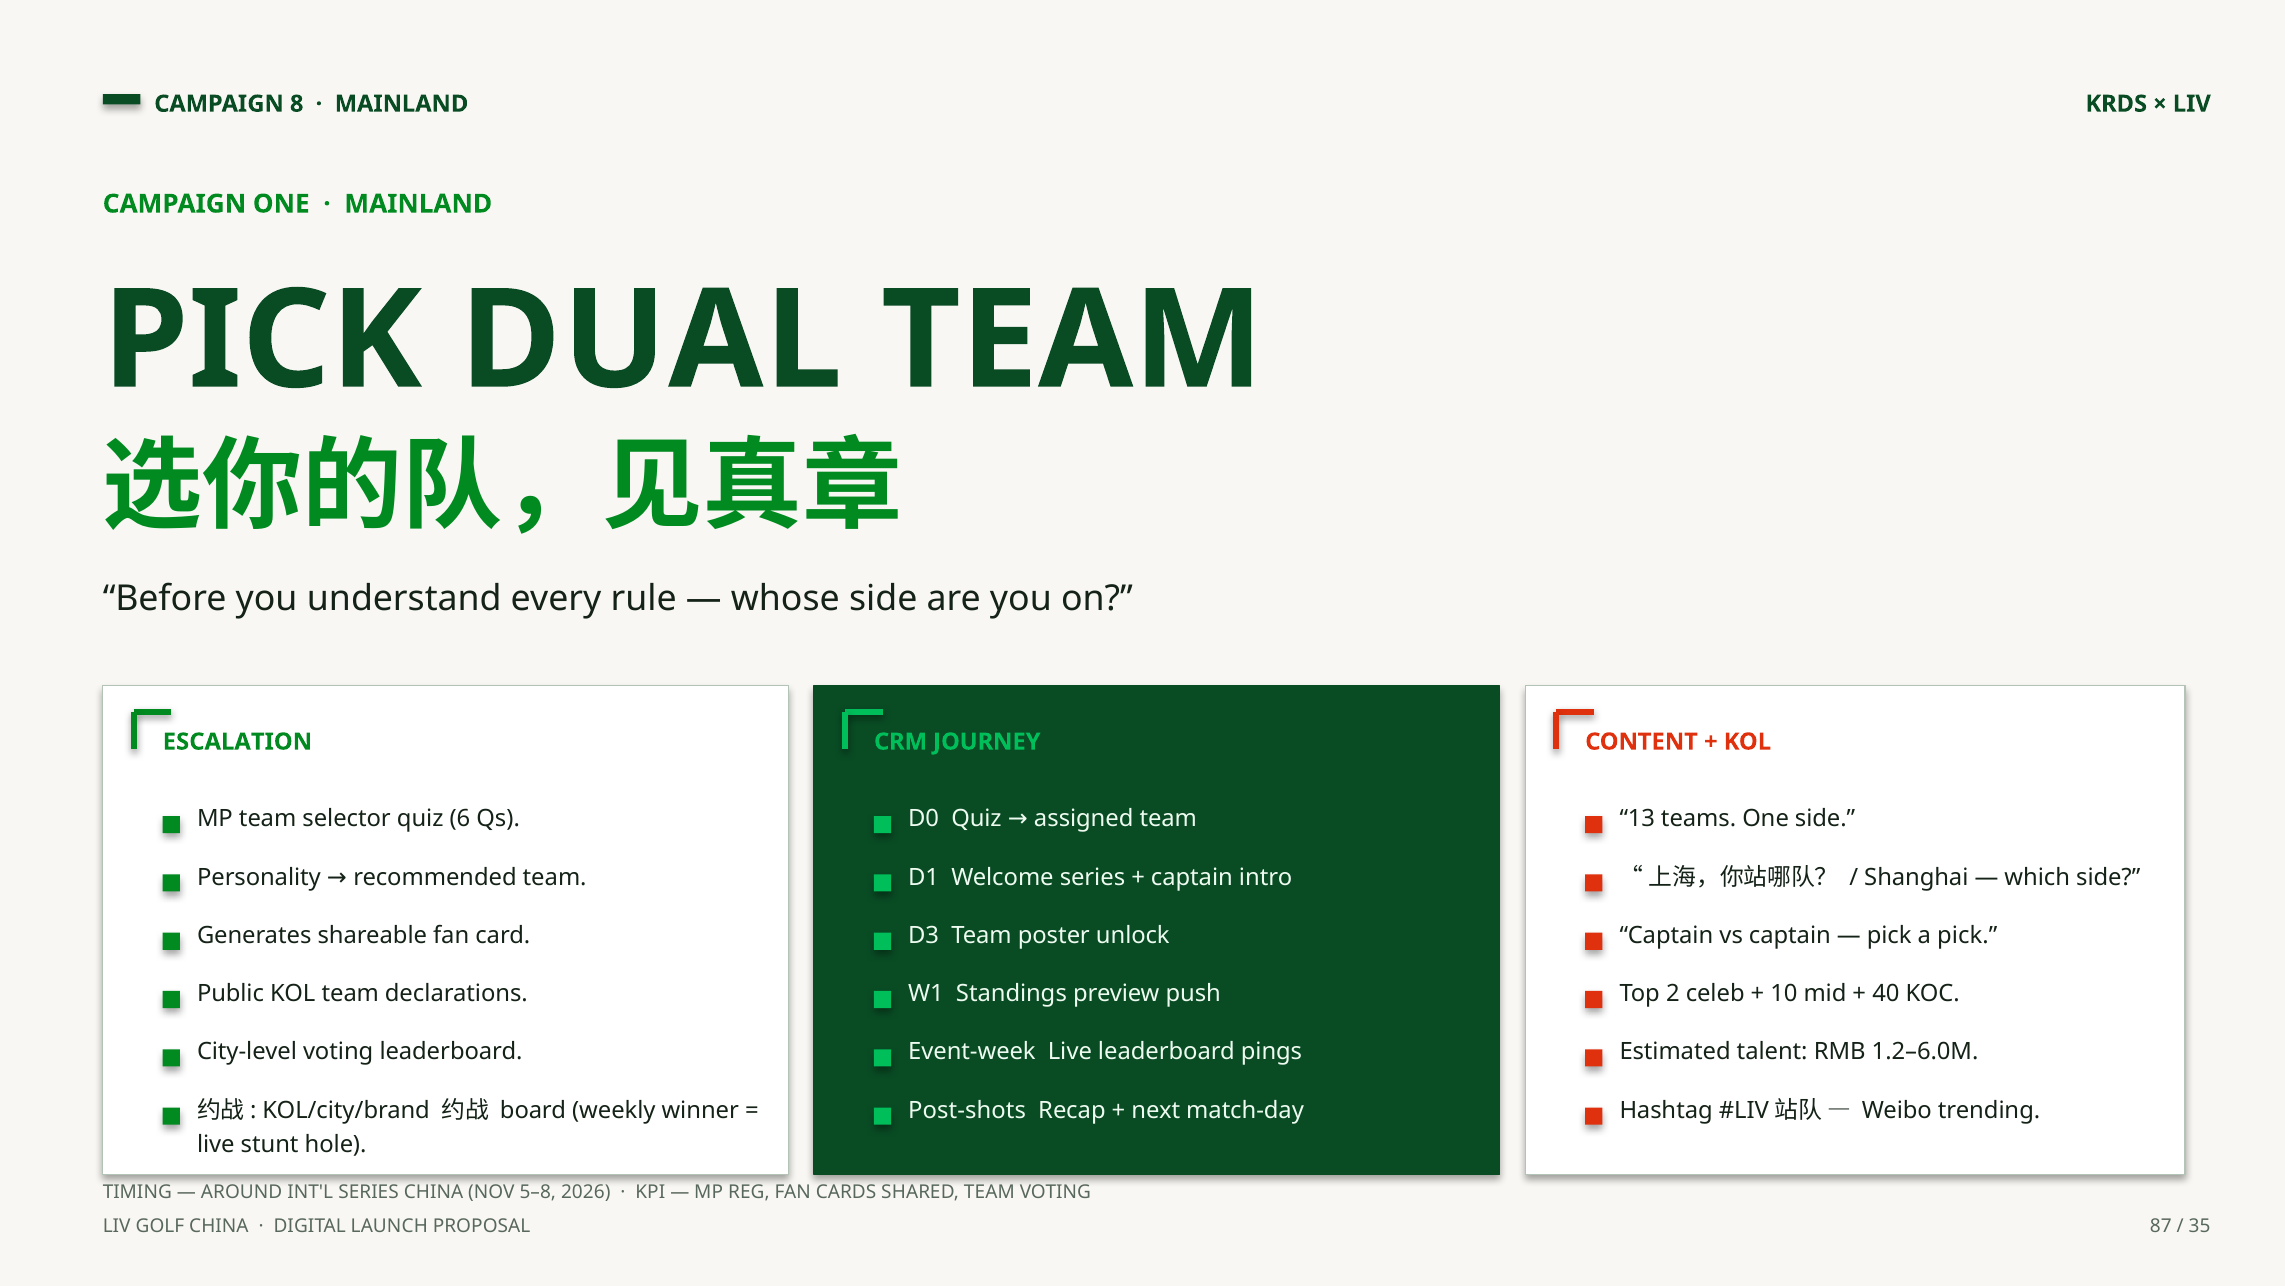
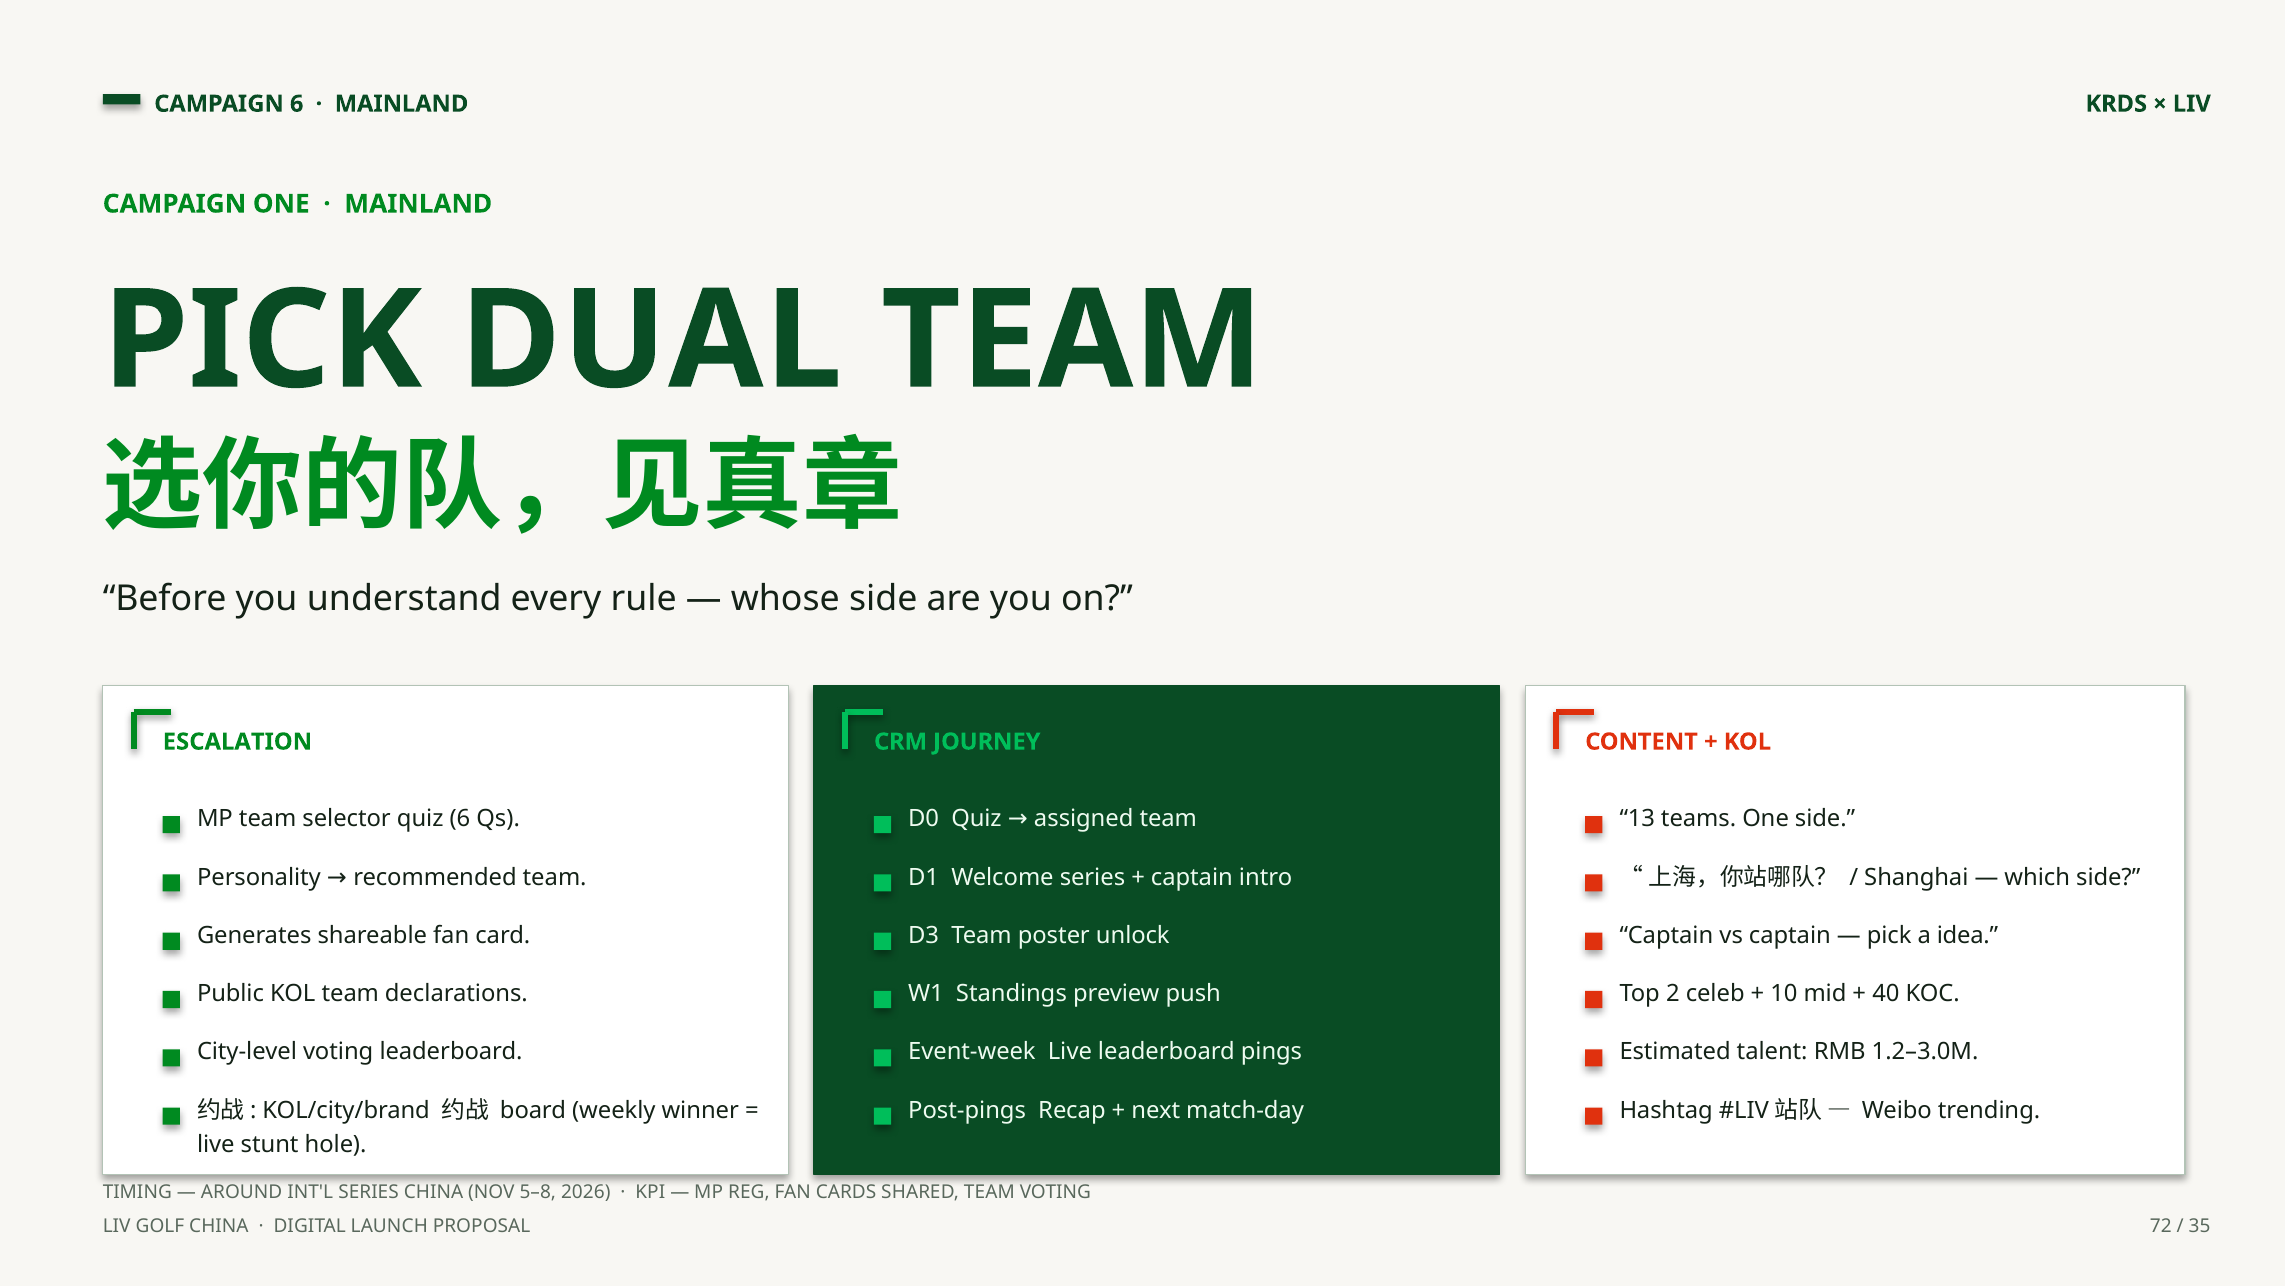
CAMPAIGN 8: 8 -> 6
a pick: pick -> idea
1.2–6.0M: 1.2–6.0M -> 1.2–3.0M
Post-shots: Post-shots -> Post-pings
87: 87 -> 72
